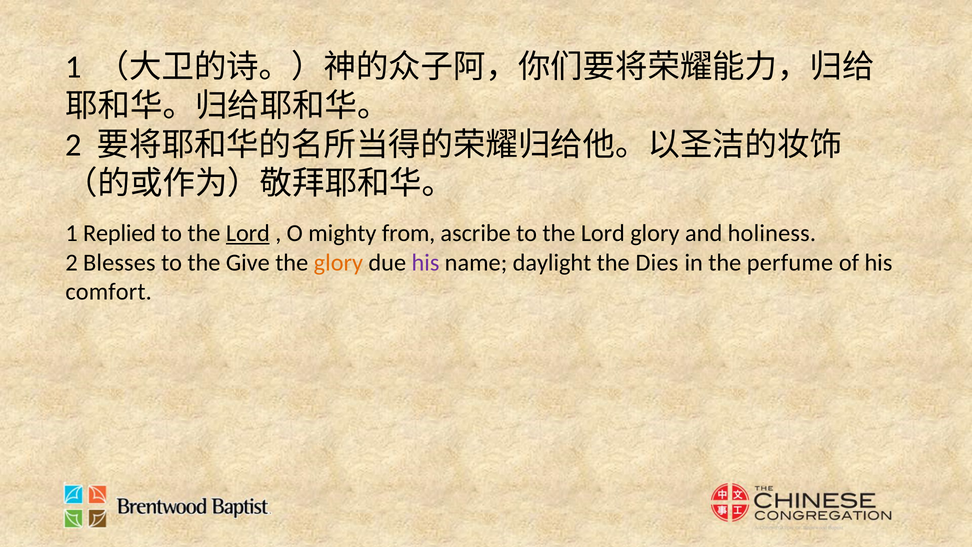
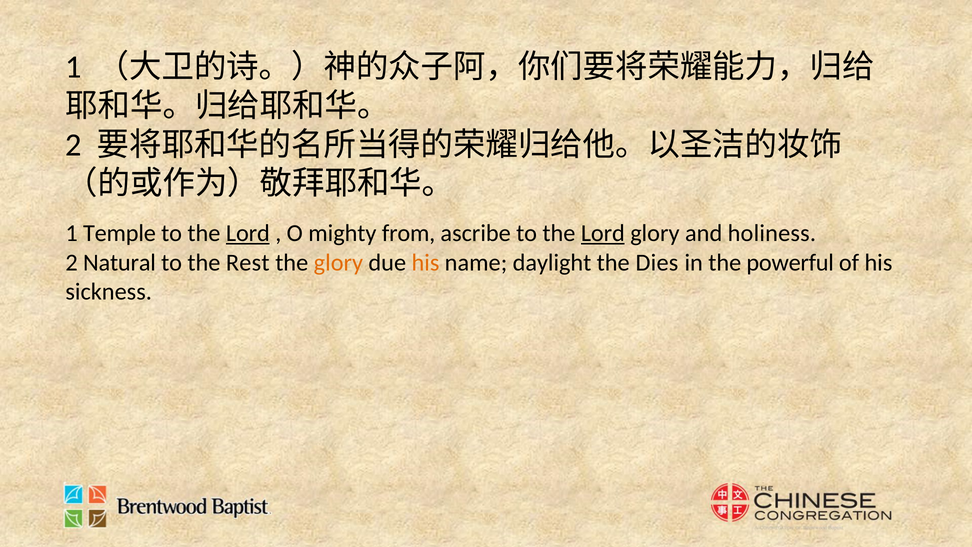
Replied: Replied -> Temple
Lord at (603, 233) underline: none -> present
Blesses: Blesses -> Natural
Give: Give -> Rest
his at (426, 262) colour: purple -> orange
perfume: perfume -> powerful
comfort: comfort -> sickness
